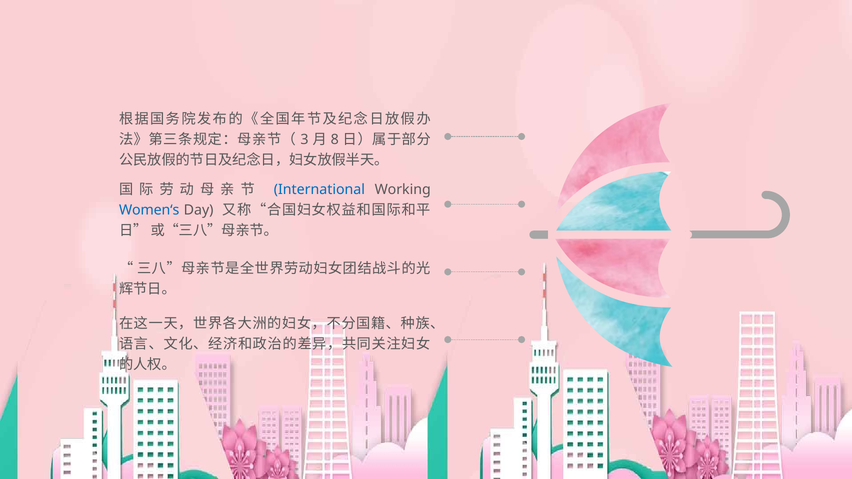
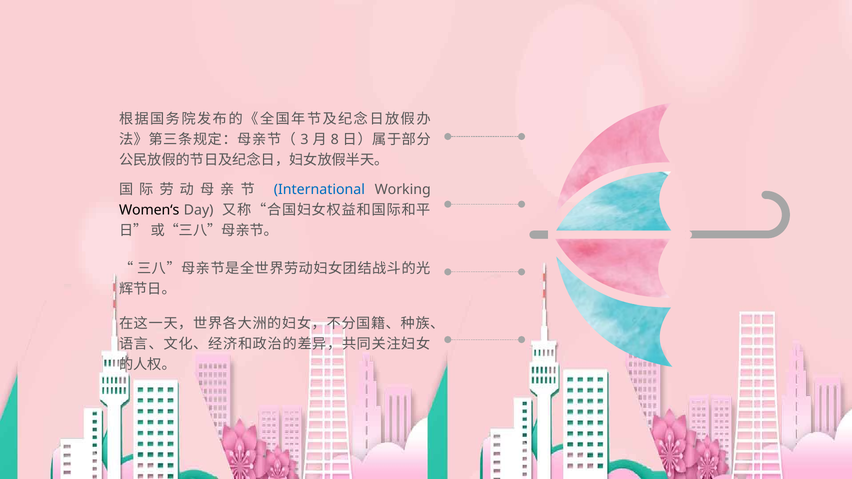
Women‘s colour: blue -> black
